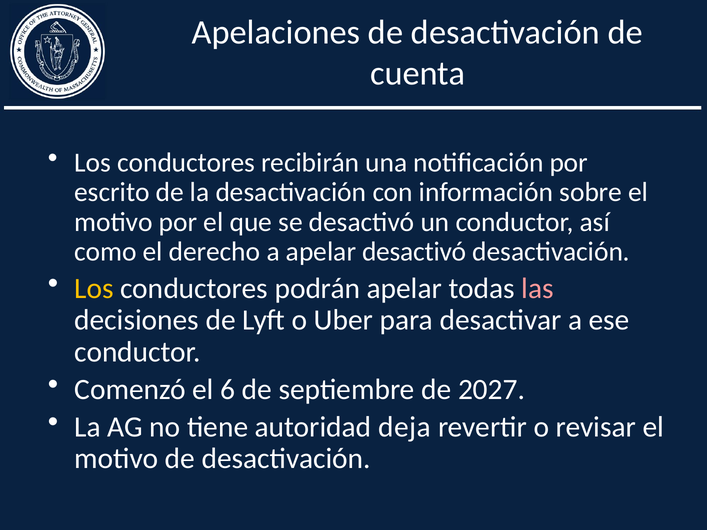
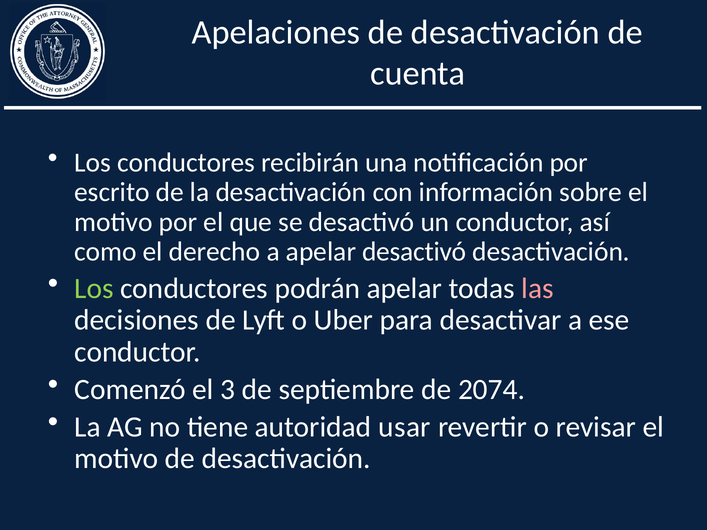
Los at (94, 288) colour: yellow -> light green
6: 6 -> 3
2027: 2027 -> 2074
deja: deja -> usar
